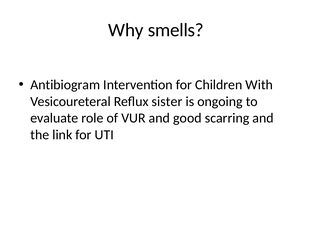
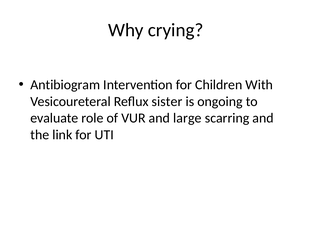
smells: smells -> crying
good: good -> large
